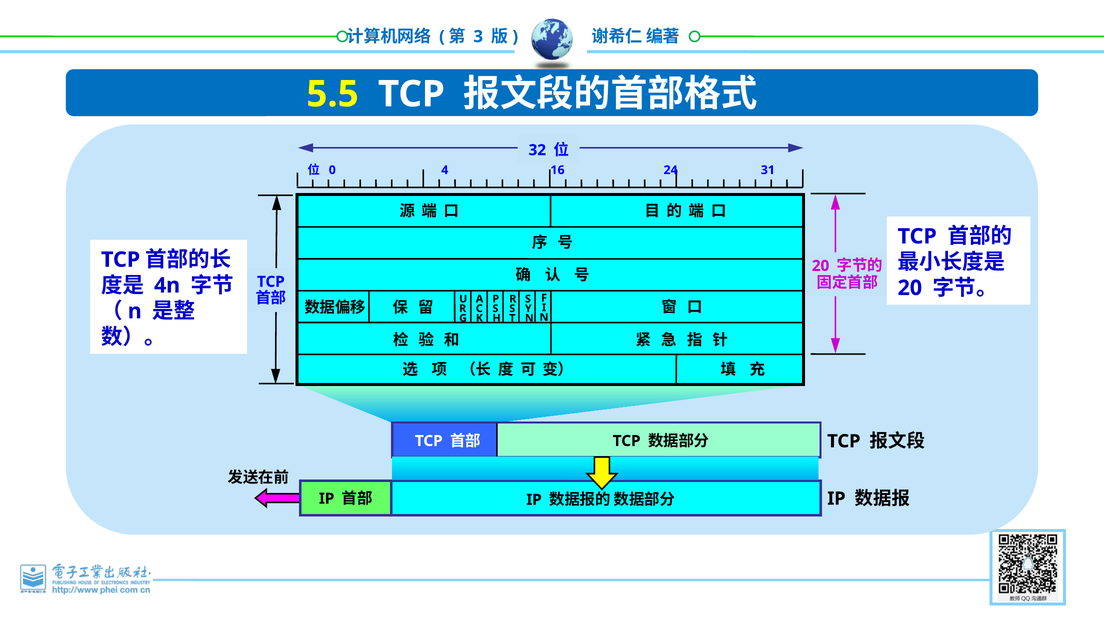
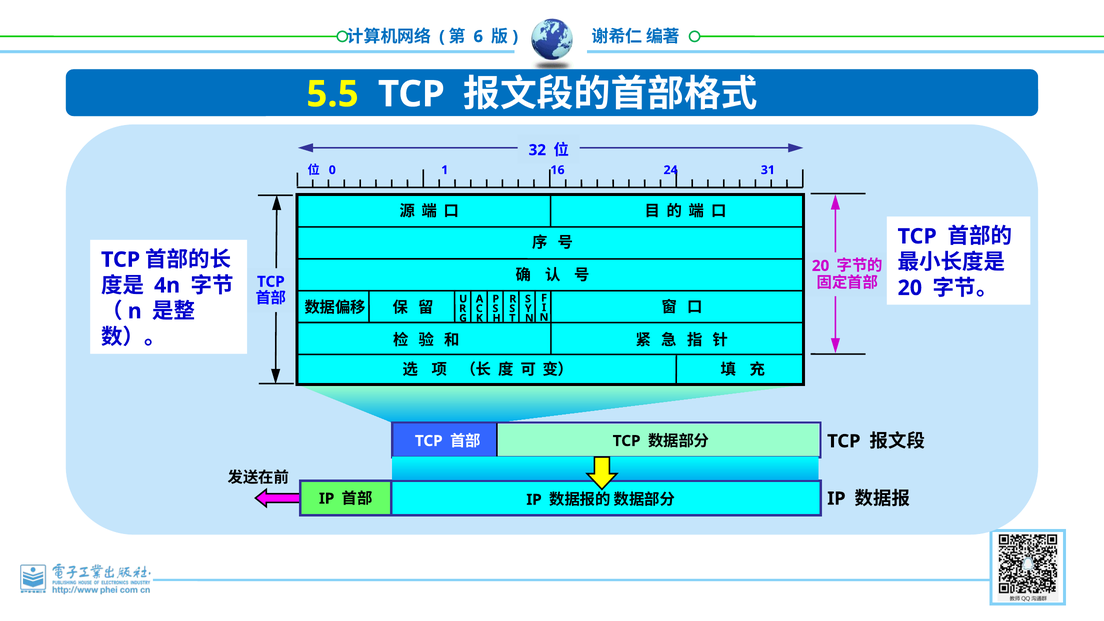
3: 3 -> 6
4: 4 -> 1
